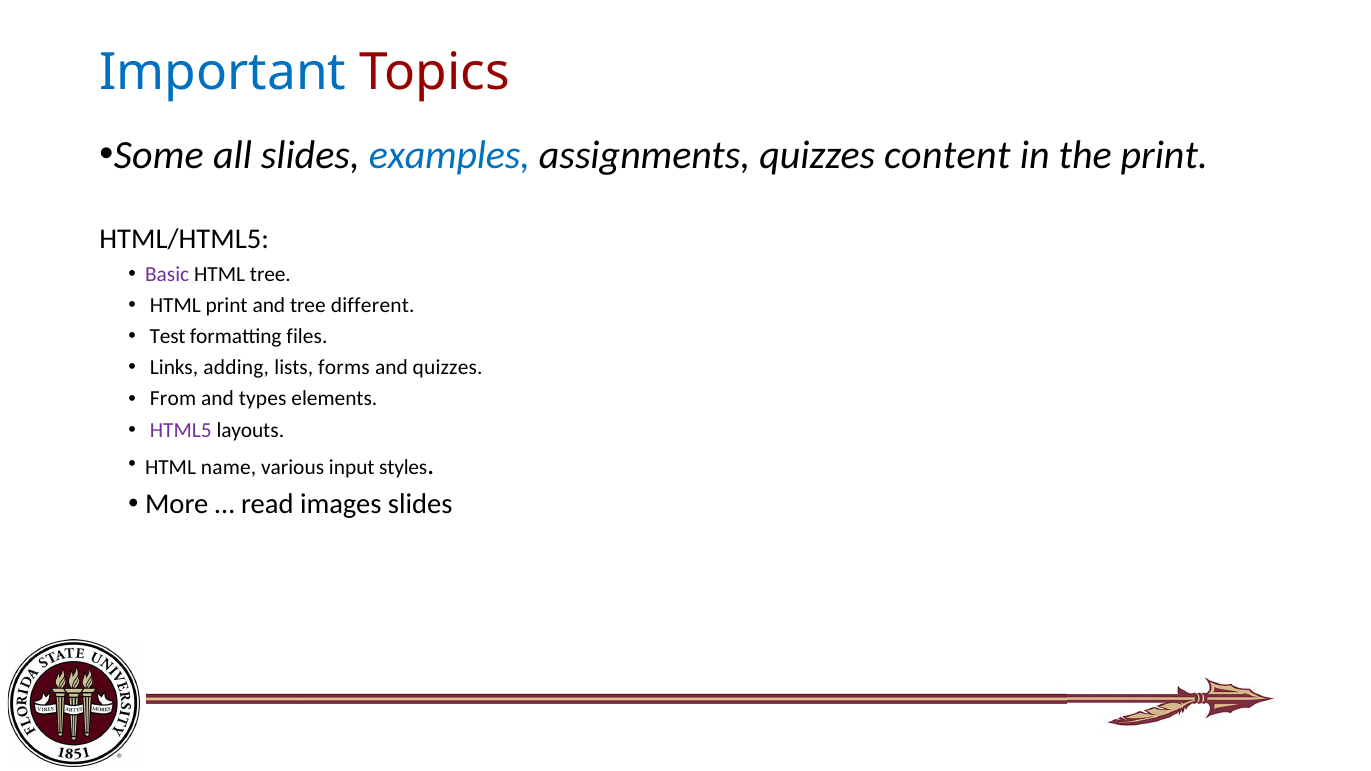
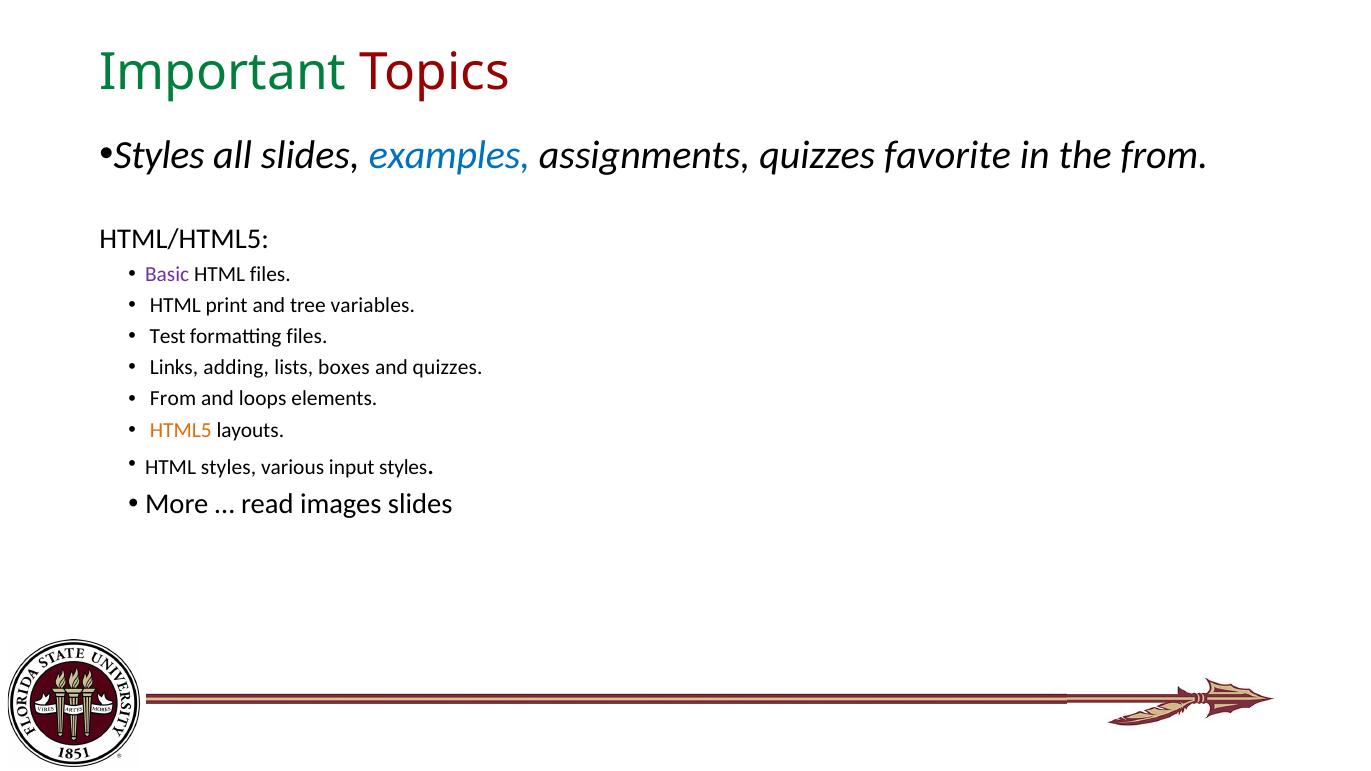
Important colour: blue -> green
Some at (159, 155): Some -> Styles
content: content -> favorite
the print: print -> from
HTML tree: tree -> files
different: different -> variables
forms: forms -> boxes
types: types -> loops
HTML5 colour: purple -> orange
HTML name: name -> styles
